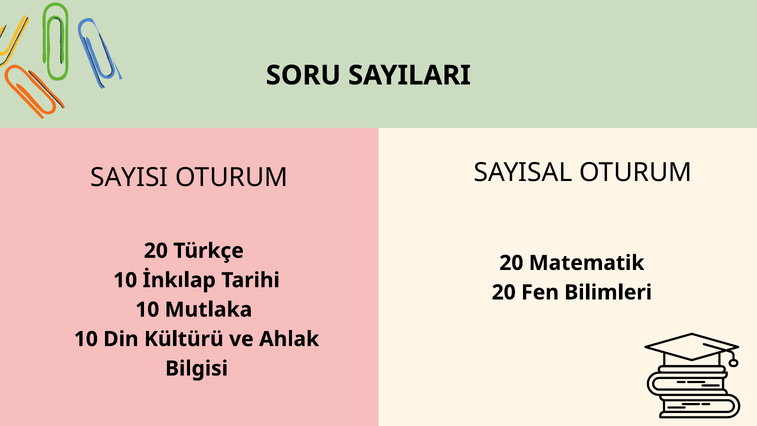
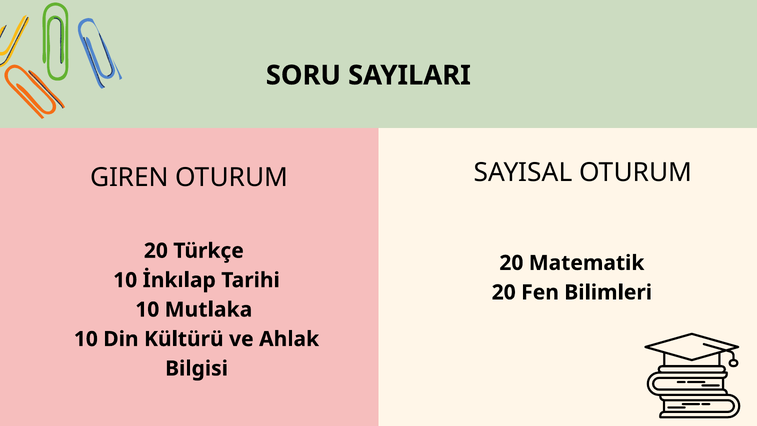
SAYISI: SAYISI -> GIREN
